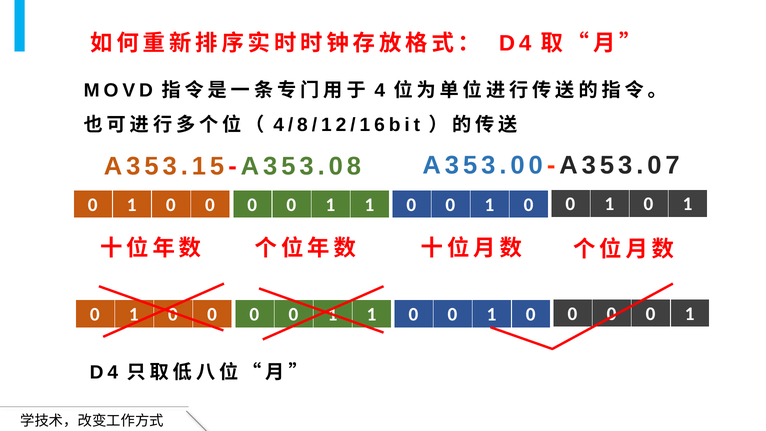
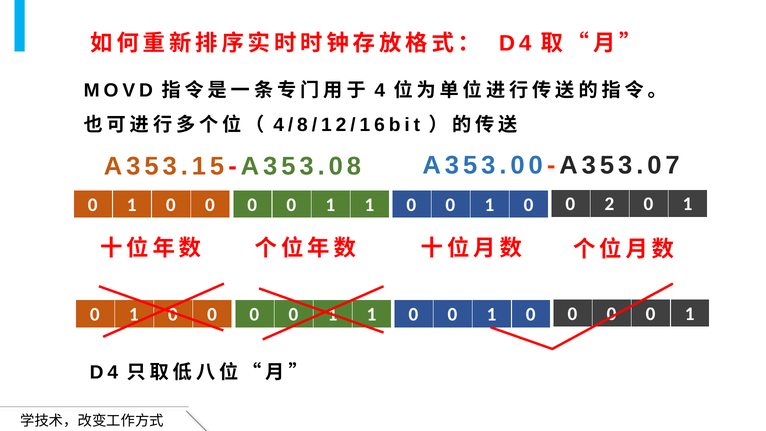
1 0 0 1: 1 -> 2
